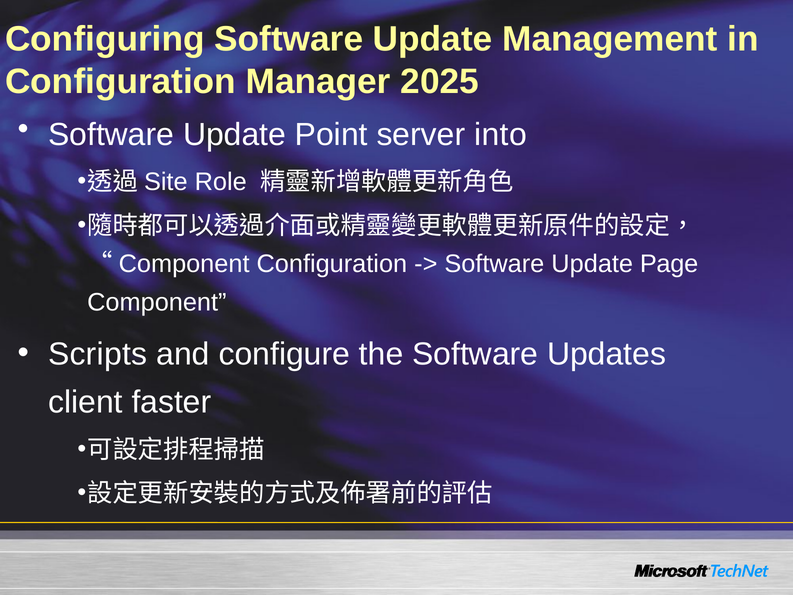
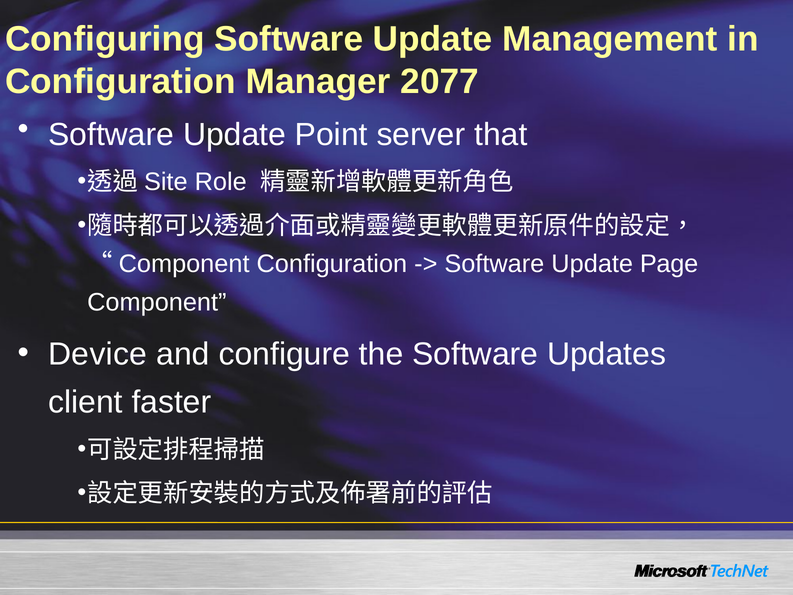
2025: 2025 -> 2077
into: into -> that
Scripts: Scripts -> Device
